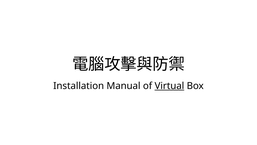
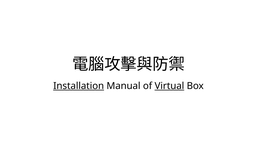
Installation underline: none -> present
